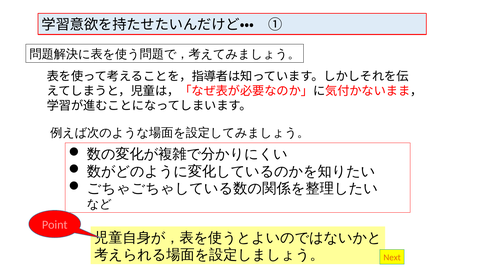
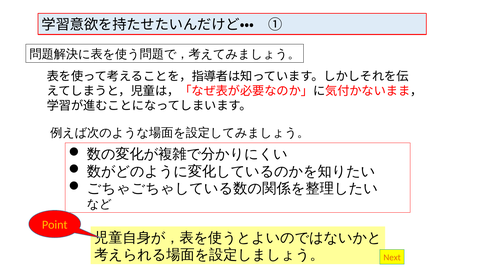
Point colour: pink -> yellow
